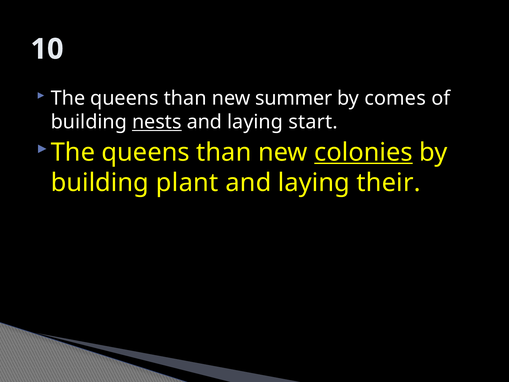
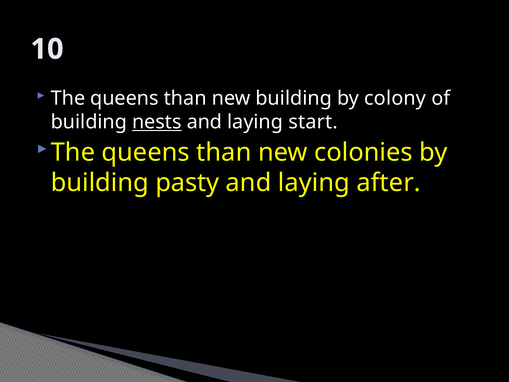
new summer: summer -> building
comes: comes -> colony
colonies underline: present -> none
plant: plant -> pasty
their: their -> after
